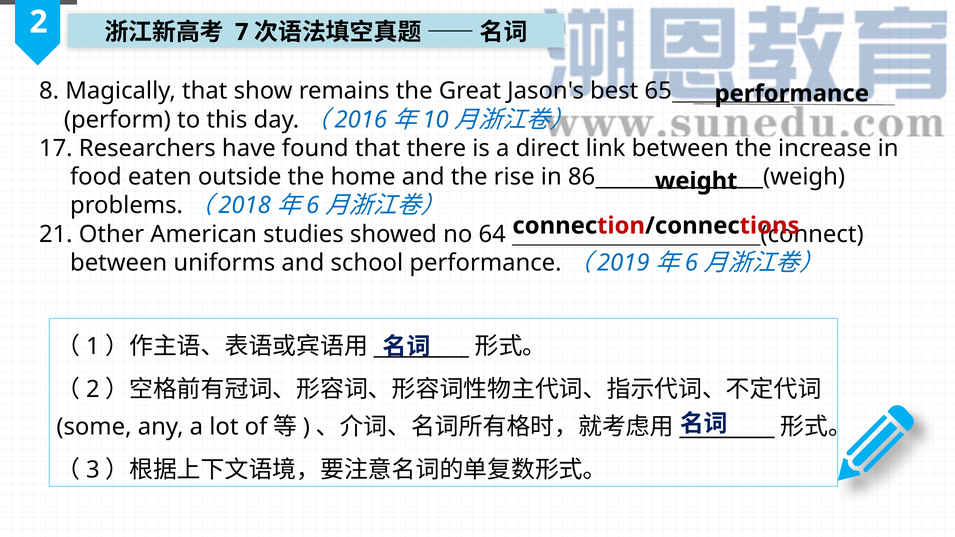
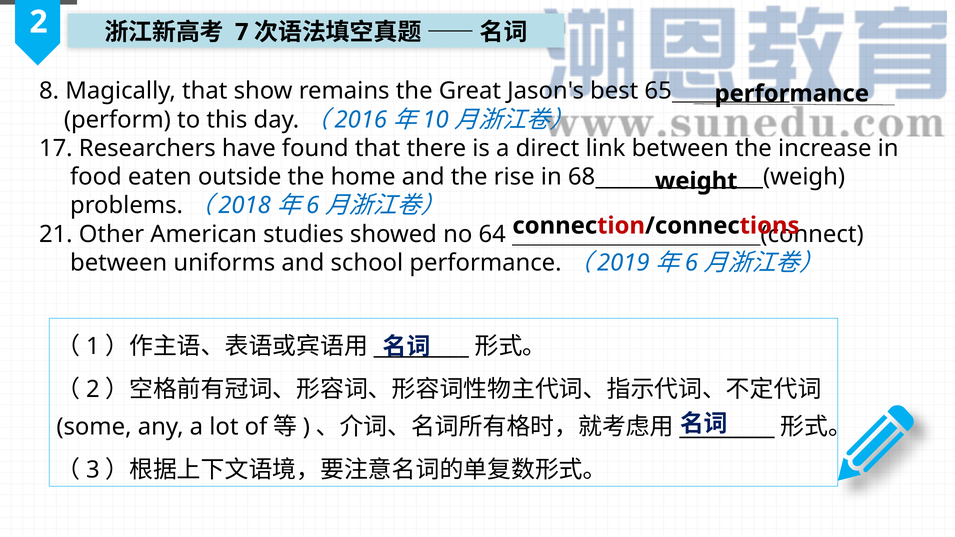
86: 86 -> 68
